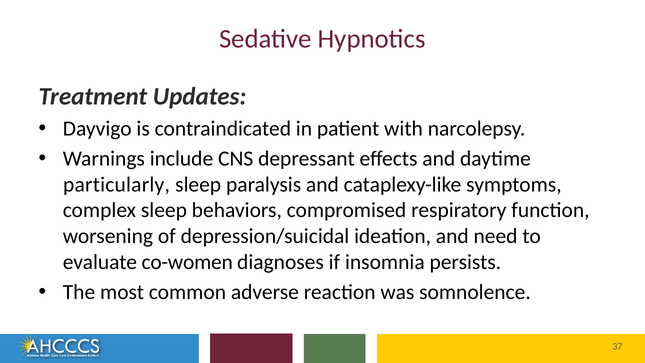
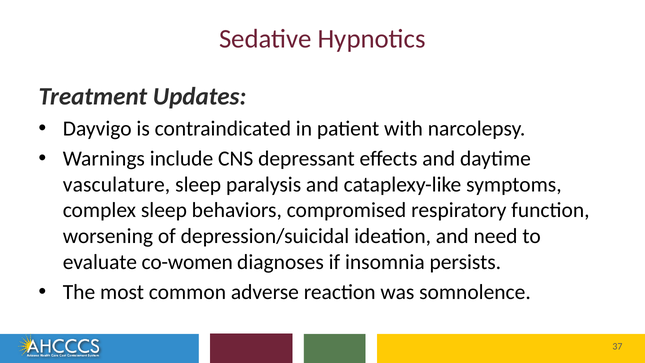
particularly: particularly -> vasculature
